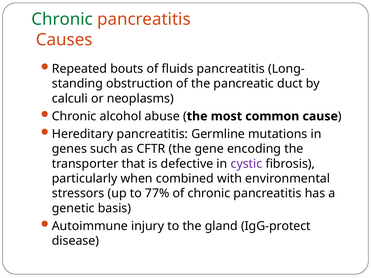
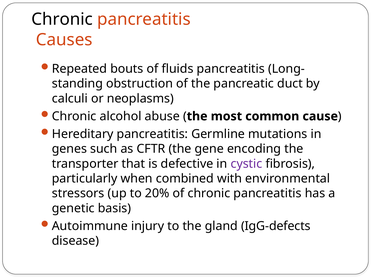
Chronic at (62, 19) colour: green -> black
77%: 77% -> 20%
IgG-protect: IgG-protect -> IgG-defects
